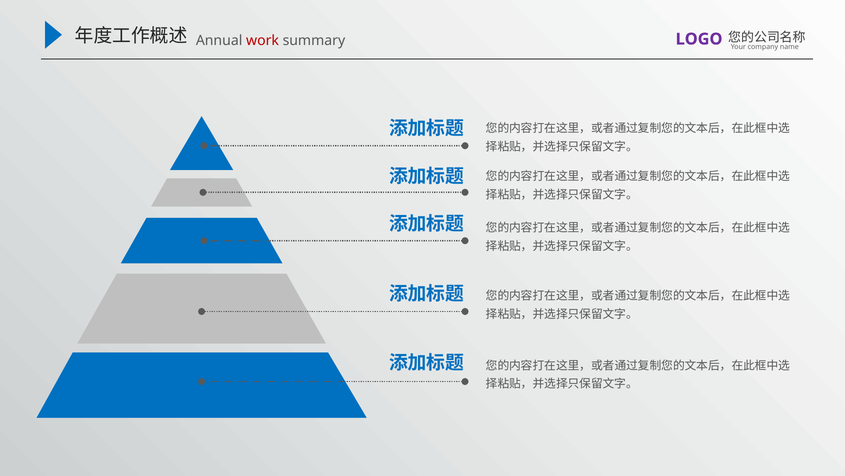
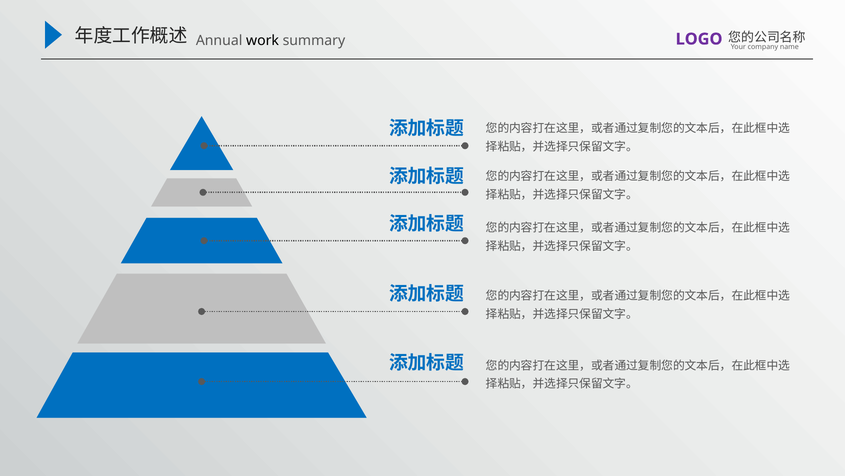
work colour: red -> black
